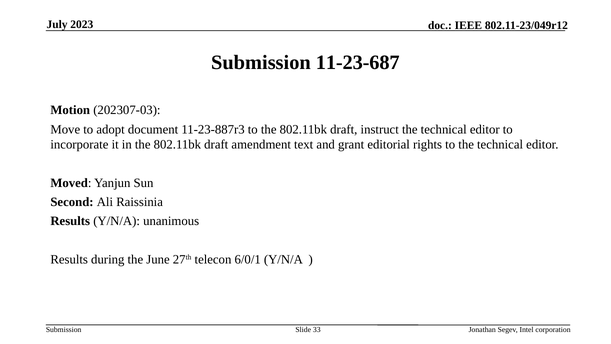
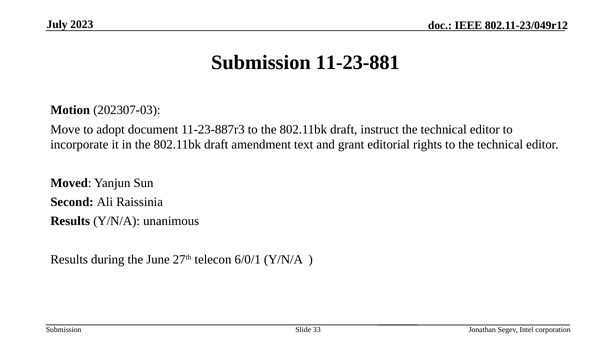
11-23-687: 11-23-687 -> 11-23-881
